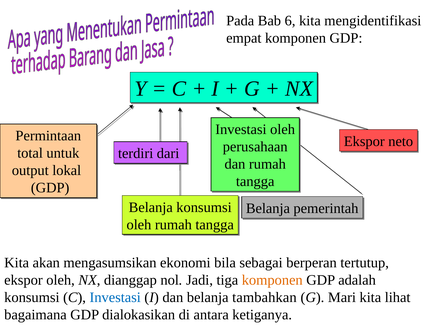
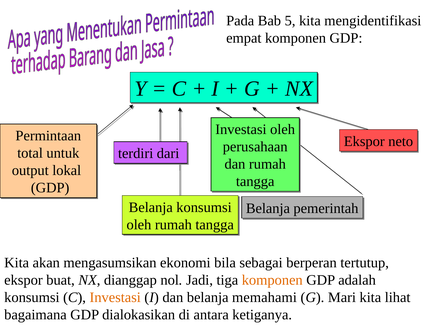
6: 6 -> 5
ekspor oleh: oleh -> buat
Investasi at (115, 297) colour: blue -> orange
tambahkan: tambahkan -> memahami
